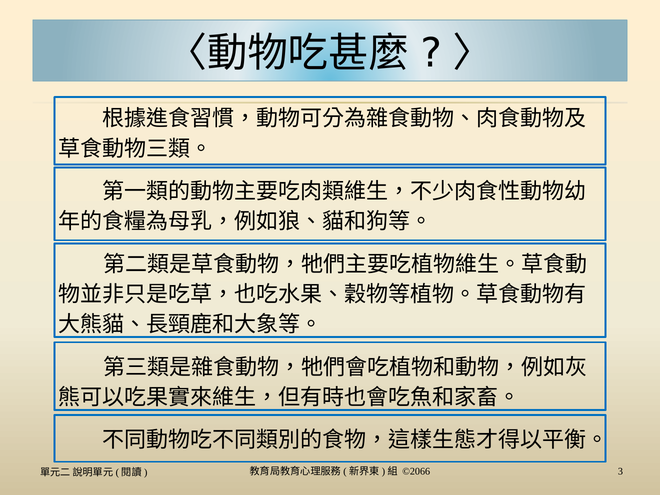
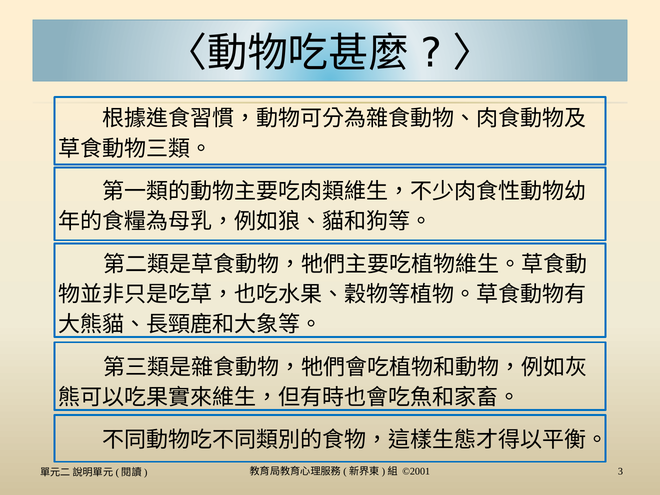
©2066: ©2066 -> ©2001
